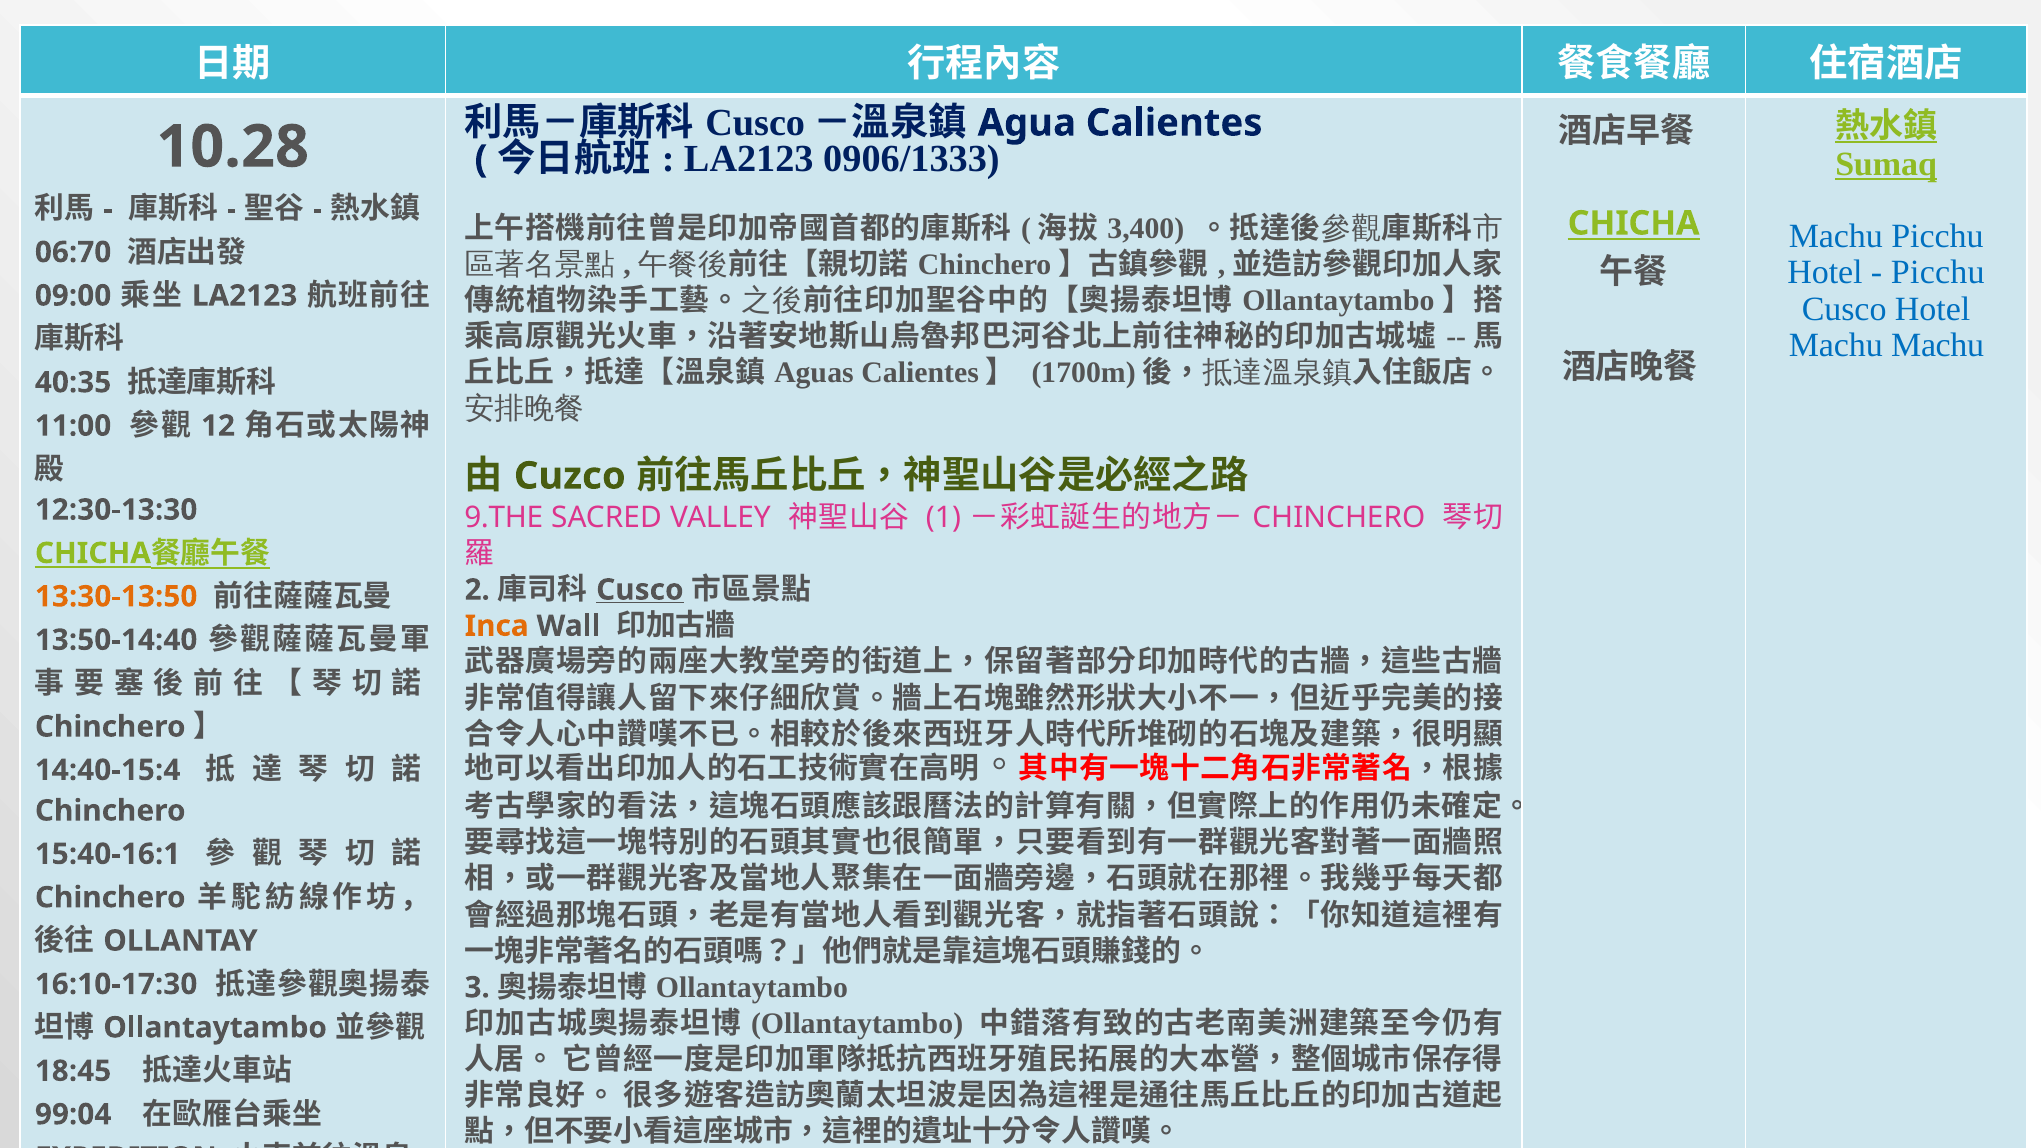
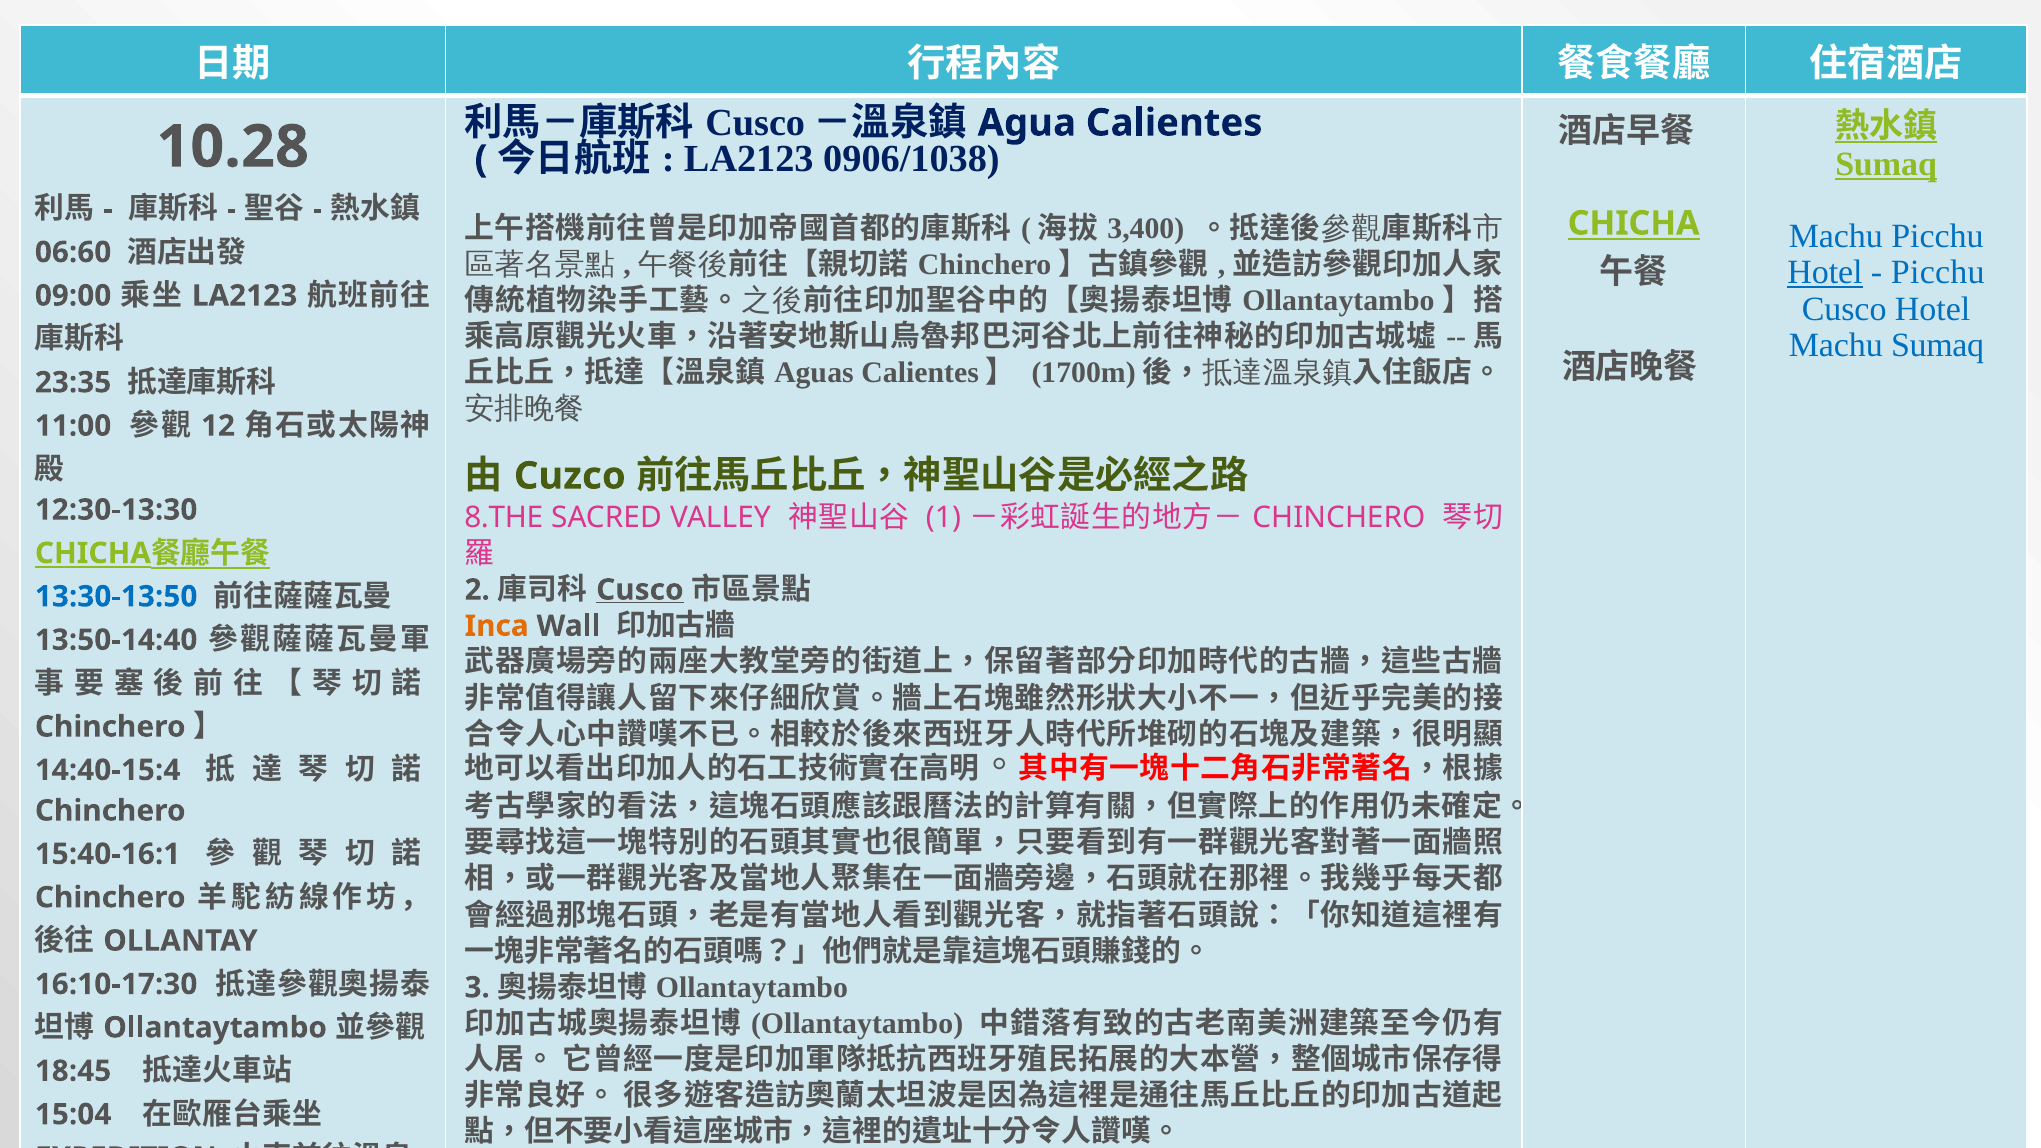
0906/1333: 0906/1333 -> 0906/1038
06:70: 06:70 -> 06:60
Hotel at (1825, 273) underline: none -> present
Machu Machu: Machu -> Sumaq
40:35: 40:35 -> 23:35
9.THE: 9.THE -> 8.THE
13:30-13:50 colour: orange -> blue
99:04: 99:04 -> 15:04
